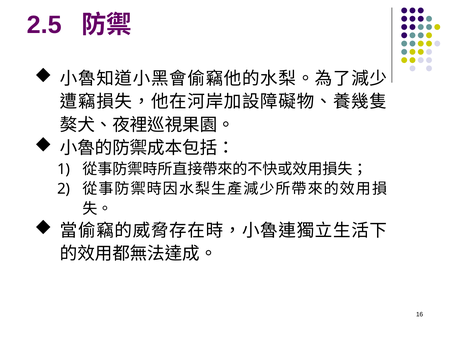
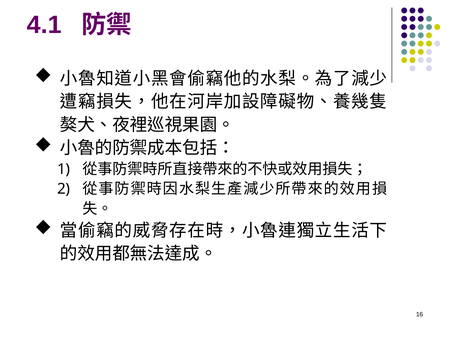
2.5: 2.5 -> 4.1
